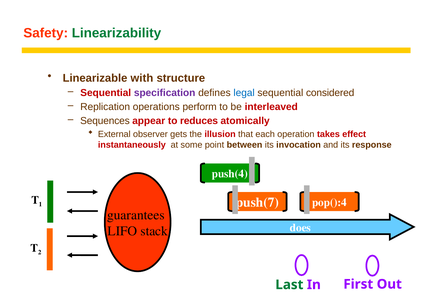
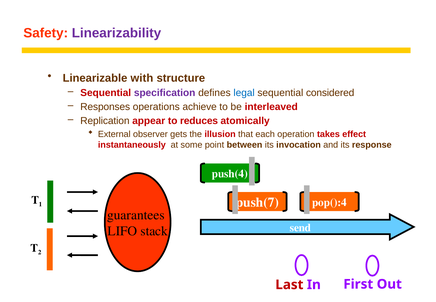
Linearizability colour: green -> purple
Replication: Replication -> Responses
perform: perform -> achieve
Sequences: Sequences -> Replication
does: does -> send
Last colour: green -> red
